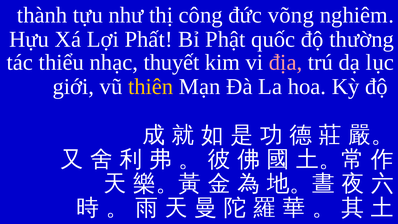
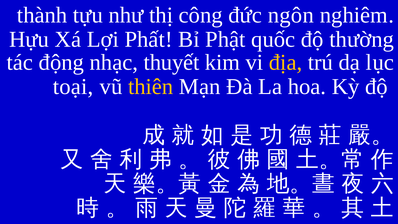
võng: võng -> ngôn
thiểu: thiểu -> động
địa colour: pink -> yellow
giới: giới -> toại
